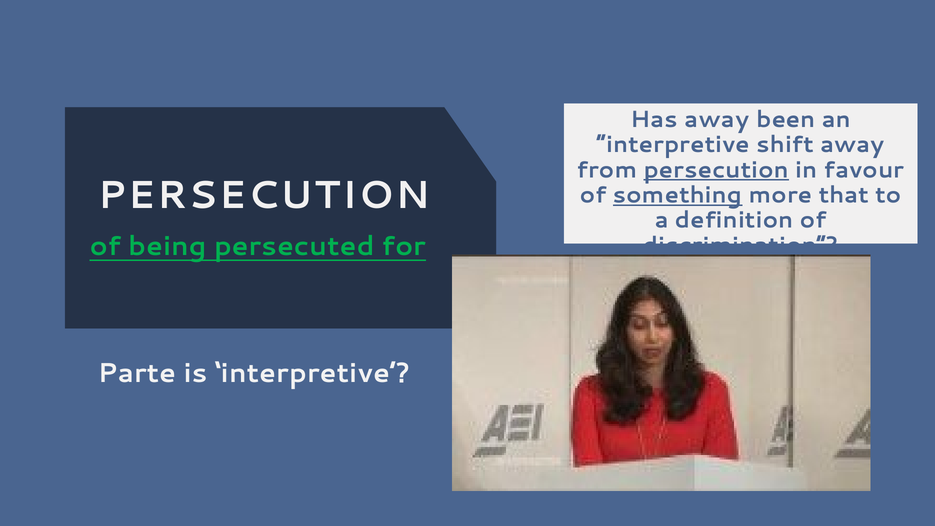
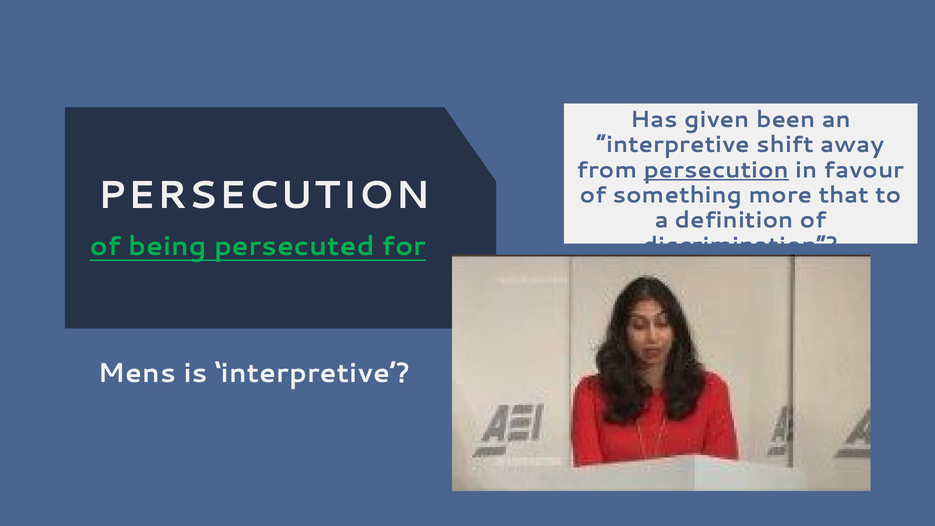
Has away: away -> given
something underline: present -> none
Parte: Parte -> Mens
